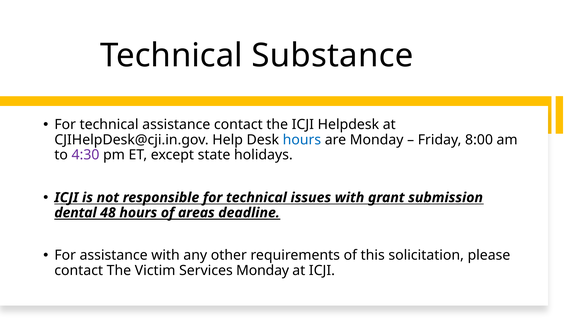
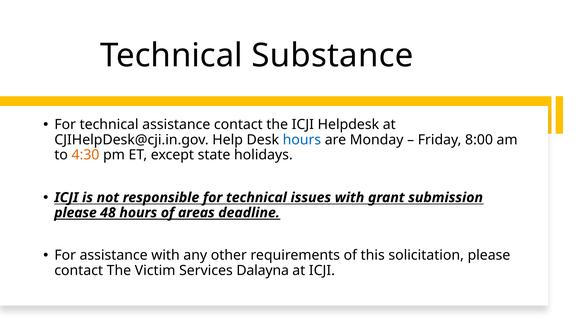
4:30 colour: purple -> orange
dental at (75, 213): dental -> please
Services Monday: Monday -> Dalayna
